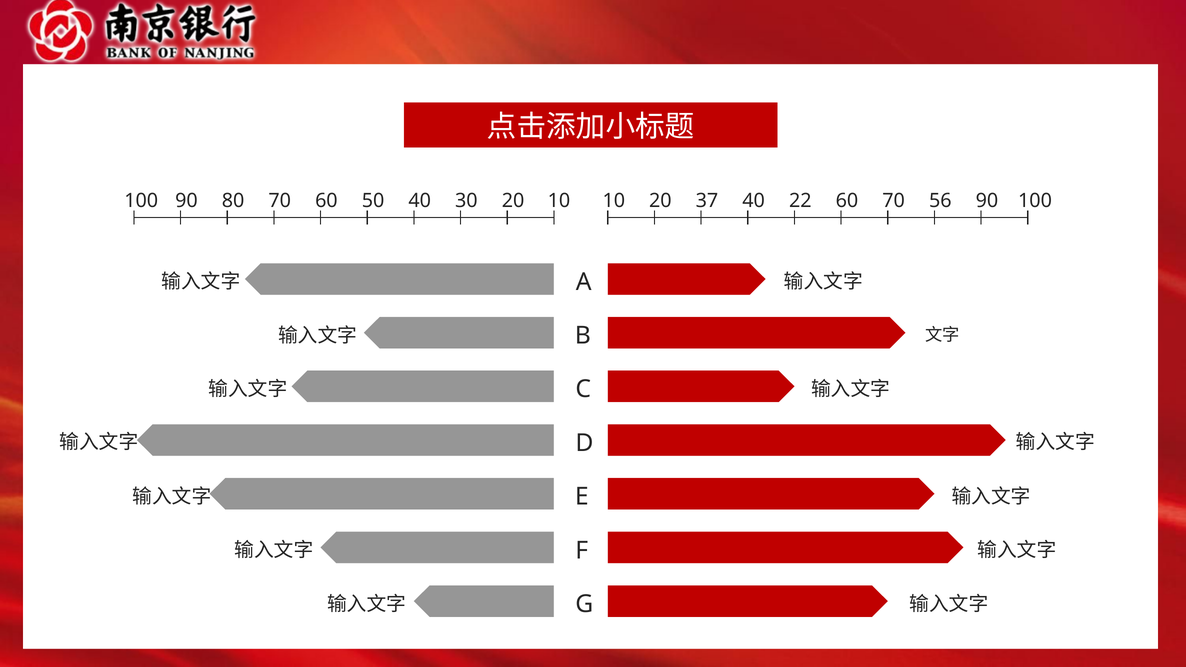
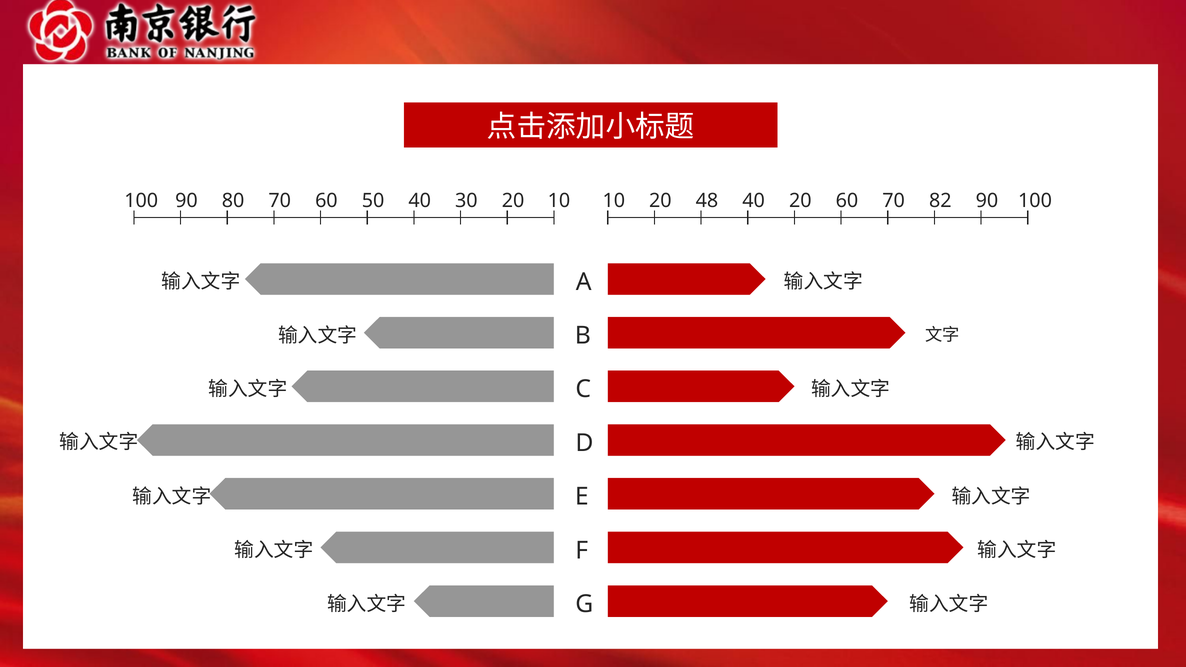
37: 37 -> 48
40 22: 22 -> 20
56: 56 -> 82
